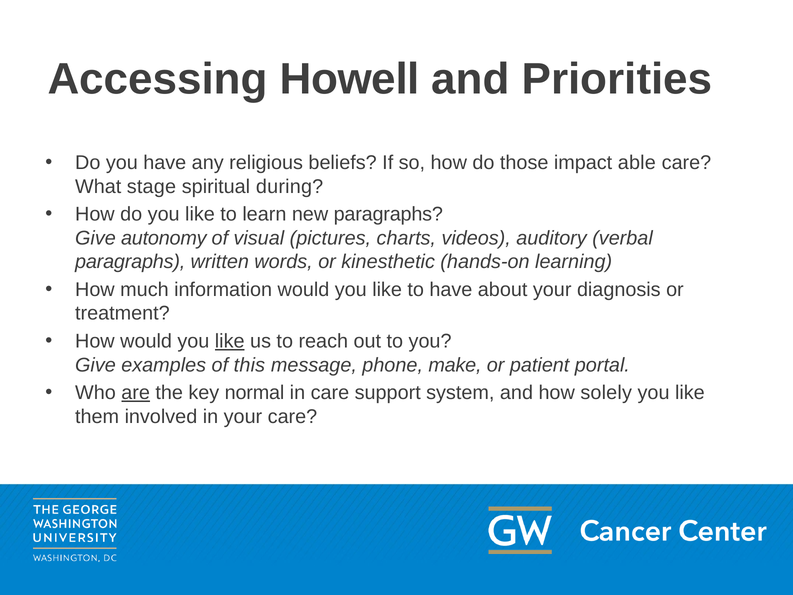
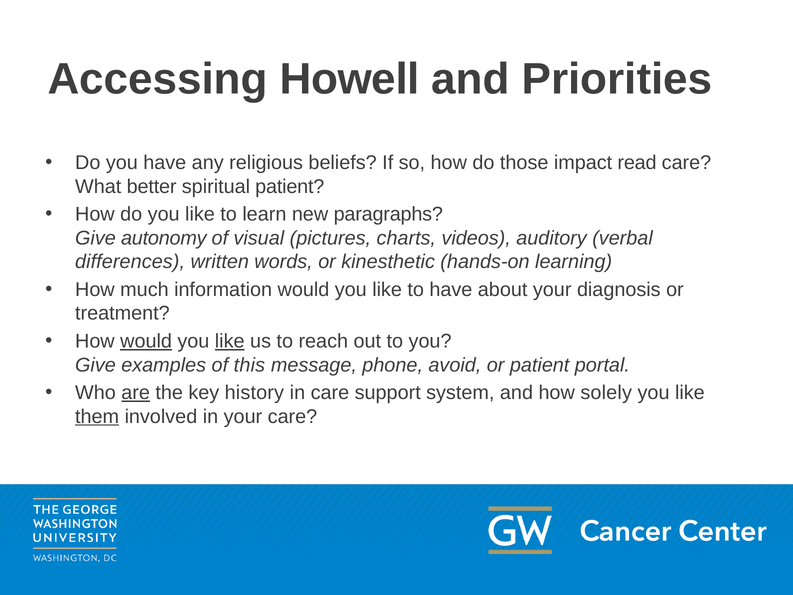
able: able -> read
stage: stage -> better
spiritual during: during -> patient
paragraphs at (130, 262): paragraphs -> differences
would at (146, 341) underline: none -> present
make: make -> avoid
normal: normal -> history
them underline: none -> present
